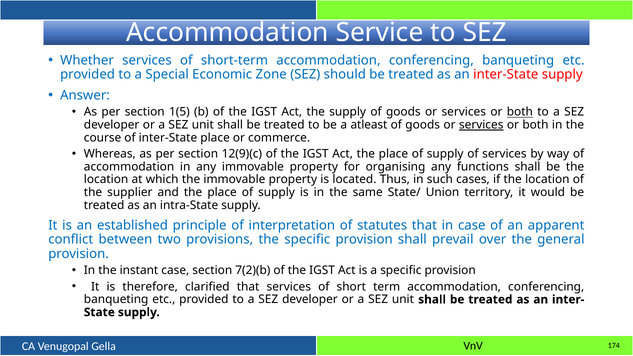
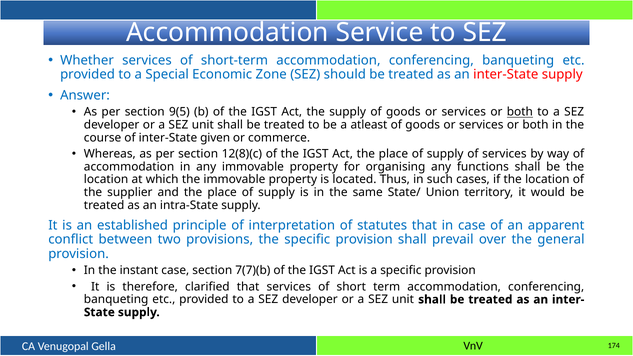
1(5: 1(5 -> 9(5
services at (481, 125) underline: present -> none
inter-State place: place -> given
12(9)(c: 12(9)(c -> 12(8)(c
7(2)(b: 7(2)(b -> 7(7)(b
